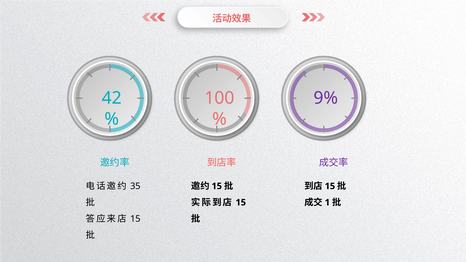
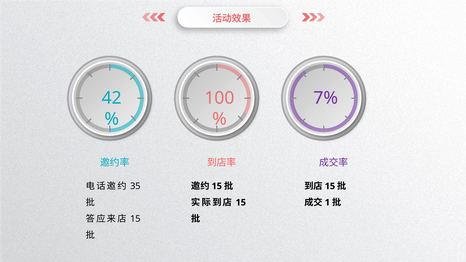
9%: 9% -> 7%
